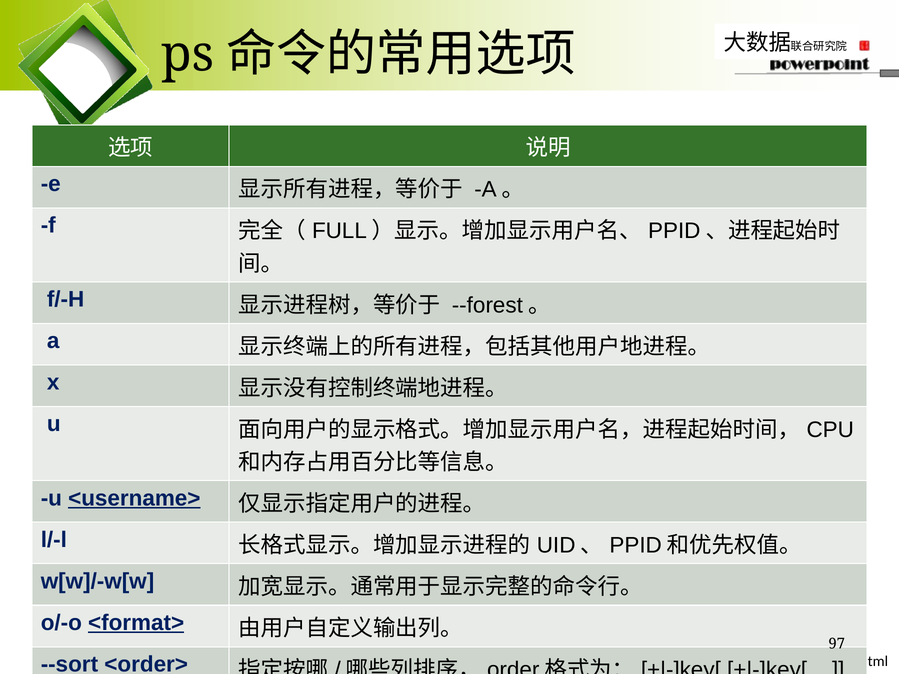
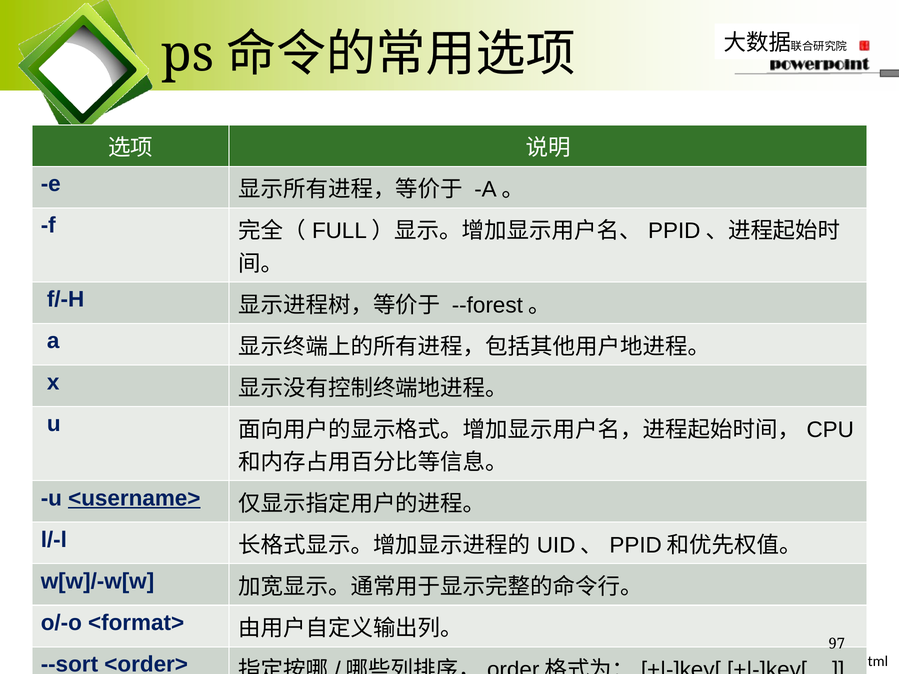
<format> underline: present -> none
